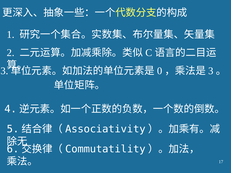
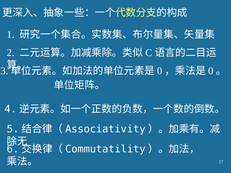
3 at (211, 71): 3 -> 0
